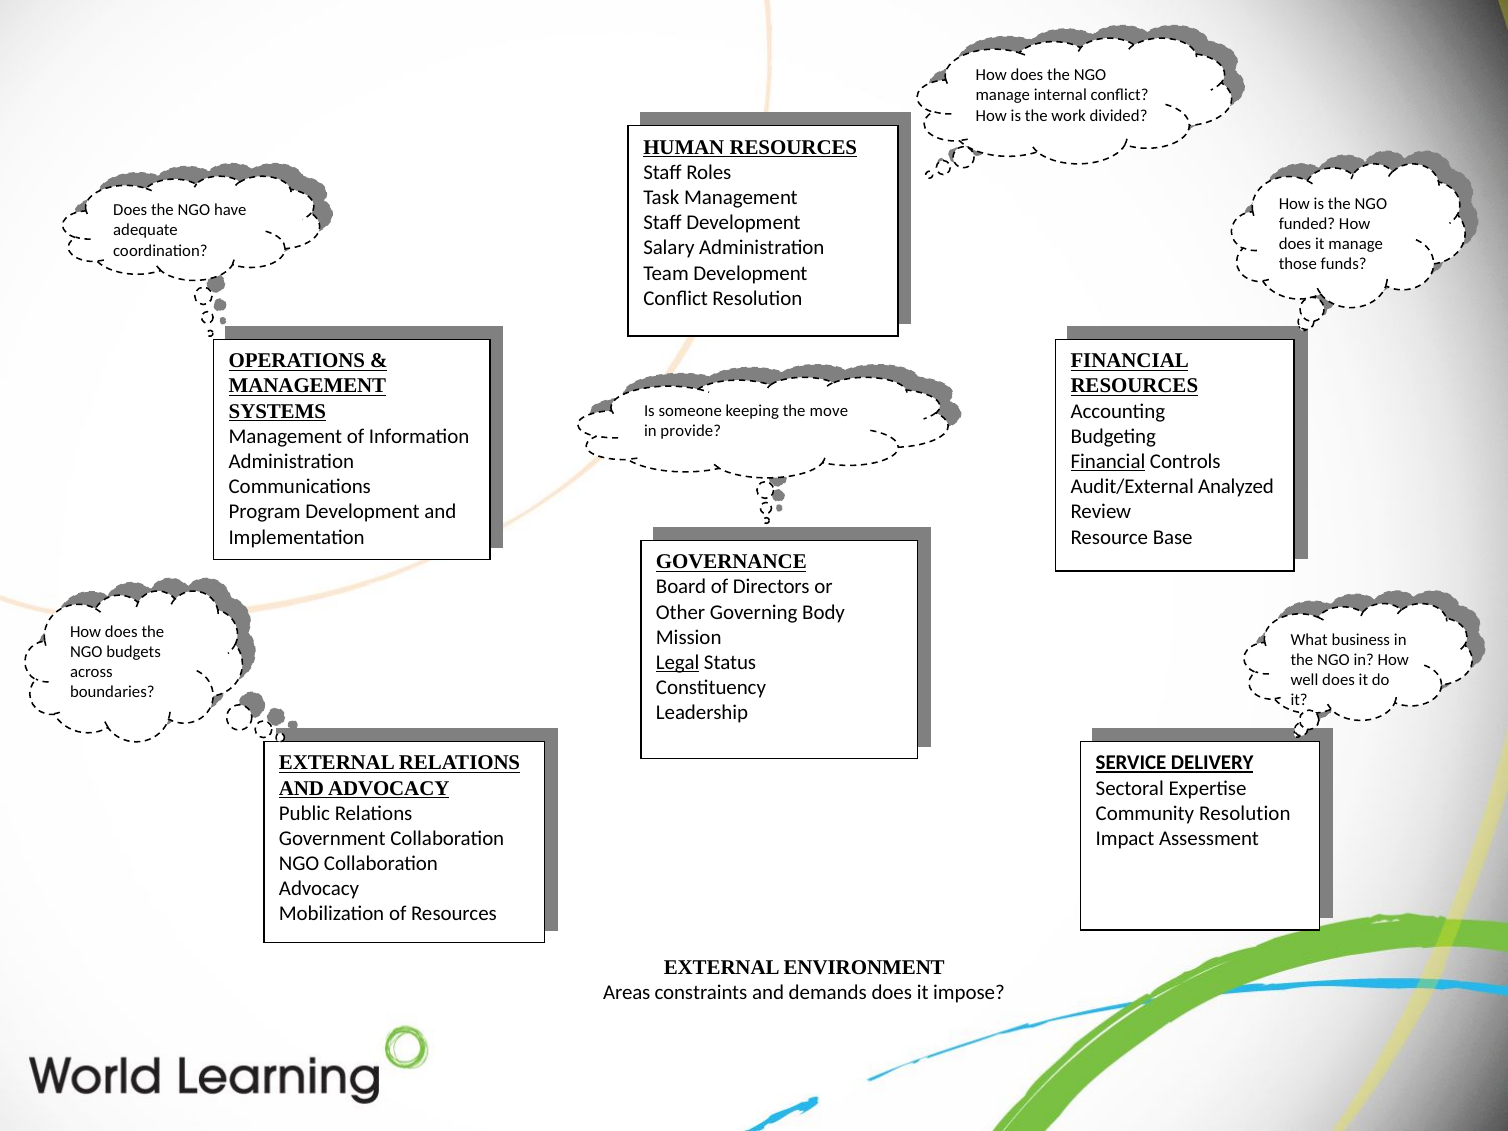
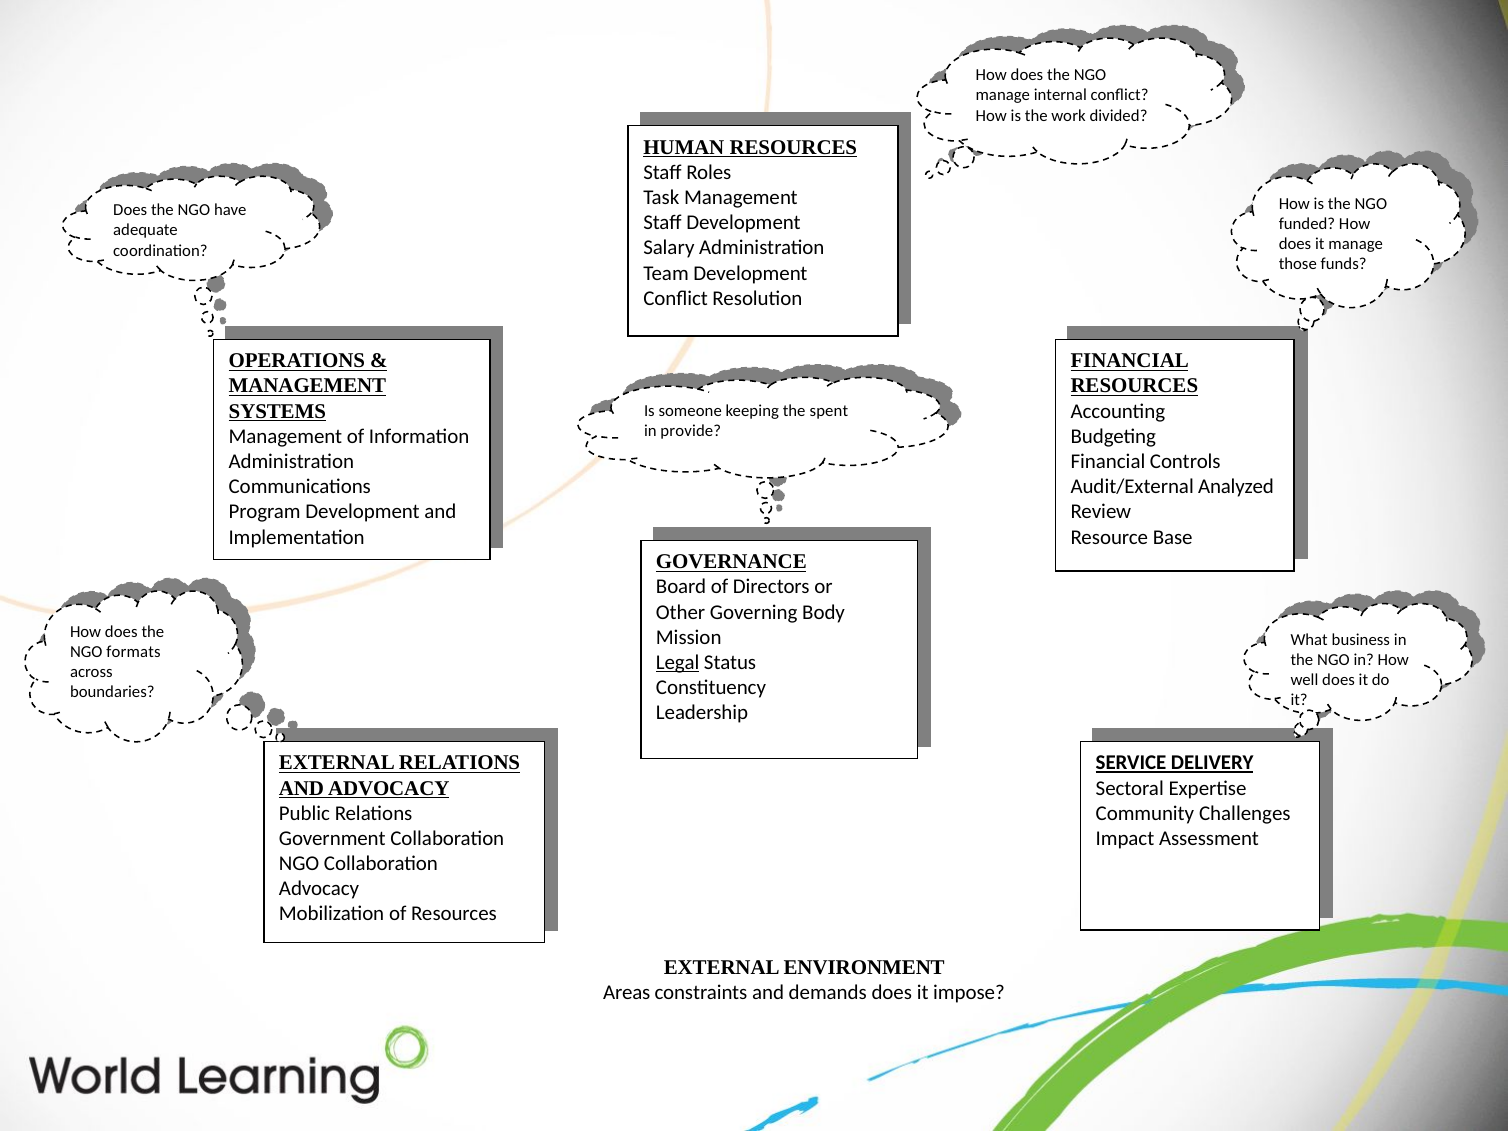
move: move -> spent
Financial at (1108, 462) underline: present -> none
budgets: budgets -> formats
Resolution at (1245, 813): Resolution -> Challenges
